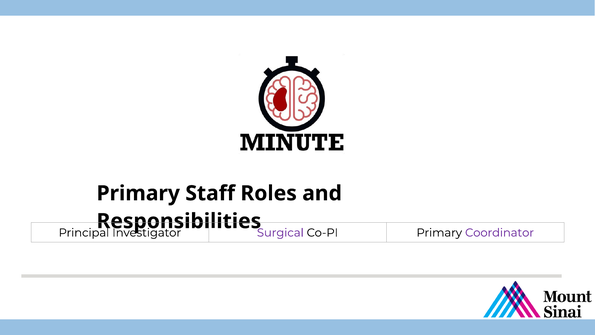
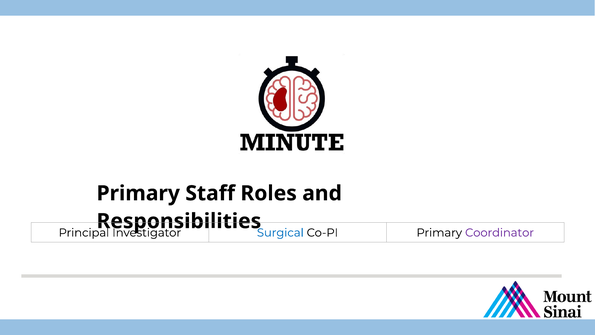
Surgical colour: purple -> blue
